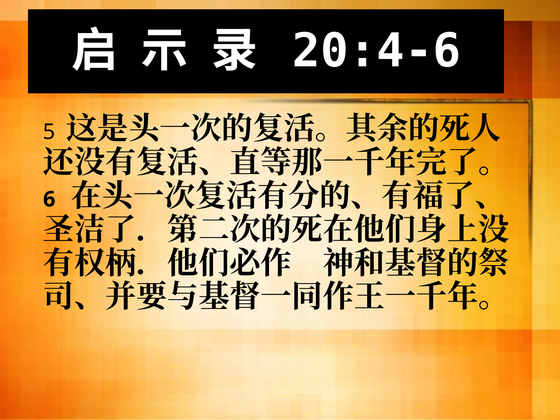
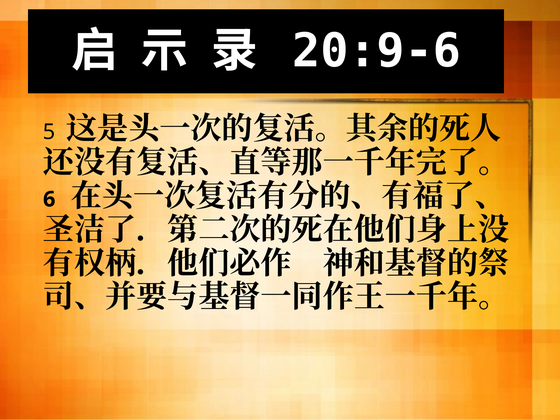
20:4-6: 20:4-6 -> 20:9-6
